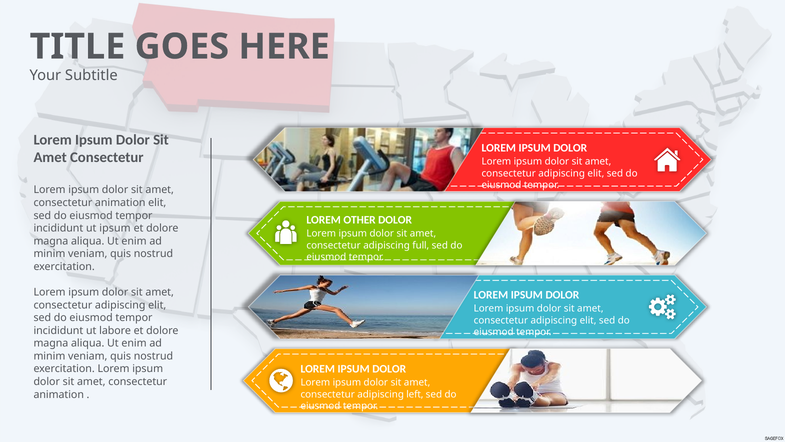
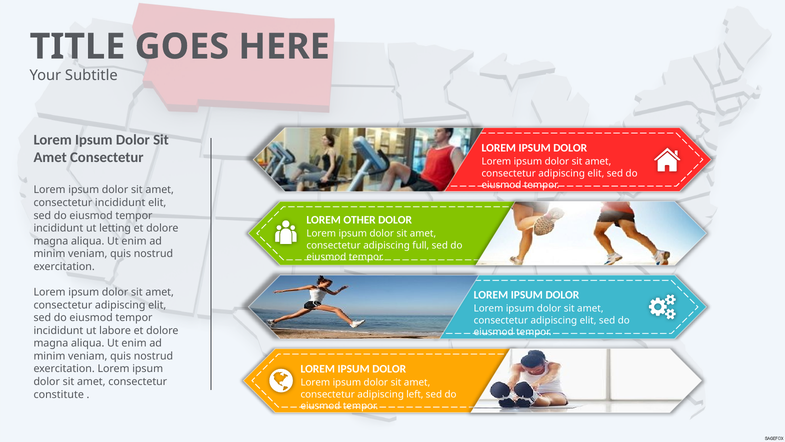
animation at (120, 203): animation -> incididunt
ut ipsum: ipsum -> letting
animation at (59, 394): animation -> constitute
